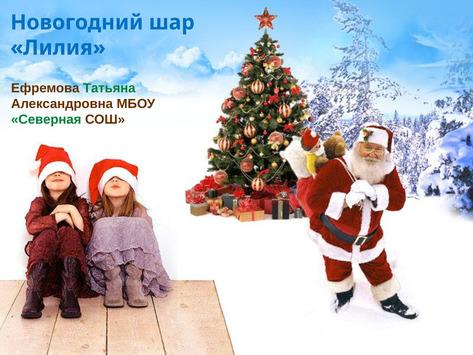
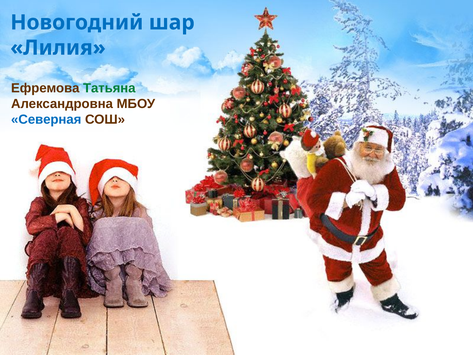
Северная colour: green -> blue
